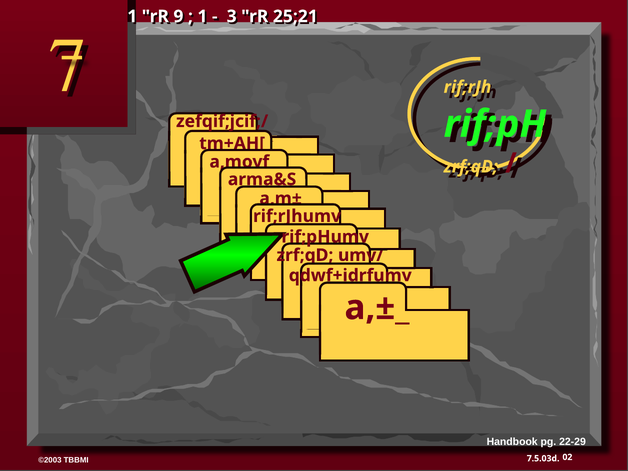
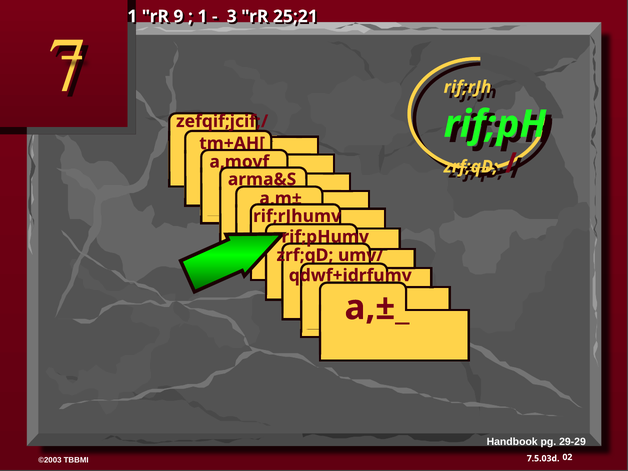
22-29: 22-29 -> 29-29
